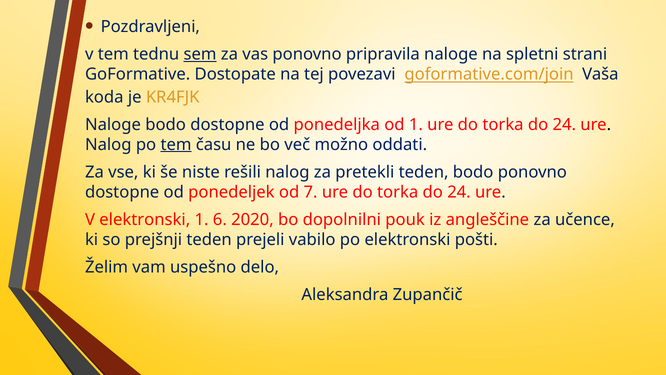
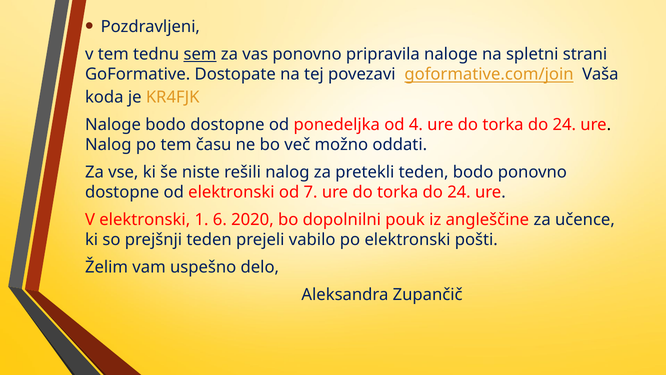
od 1: 1 -> 4
tem at (176, 144) underline: present -> none
od ponedeljek: ponedeljek -> elektronski
